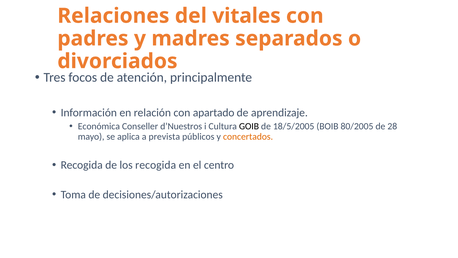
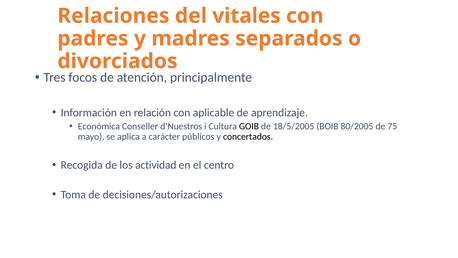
apartado: apartado -> aplicable
28: 28 -> 75
prevista: prevista -> carácter
concertados colour: orange -> black
los recogida: recogida -> actividad
